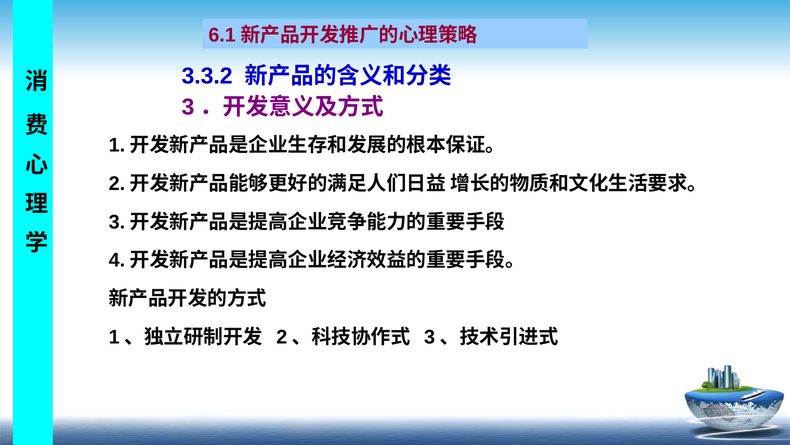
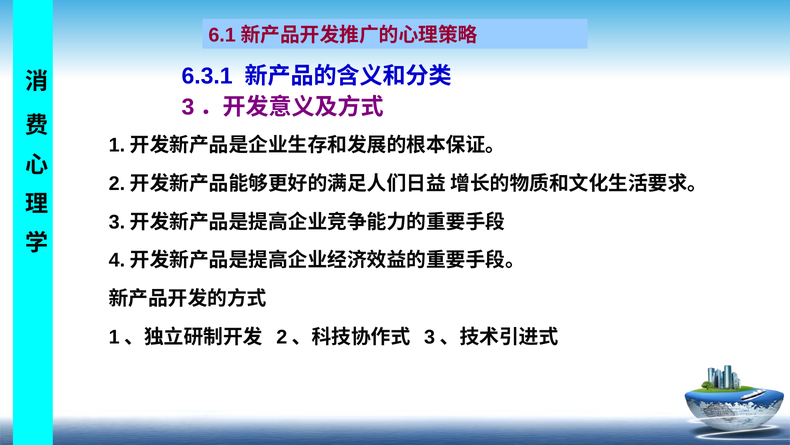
3.3.2: 3.3.2 -> 6.3.1
